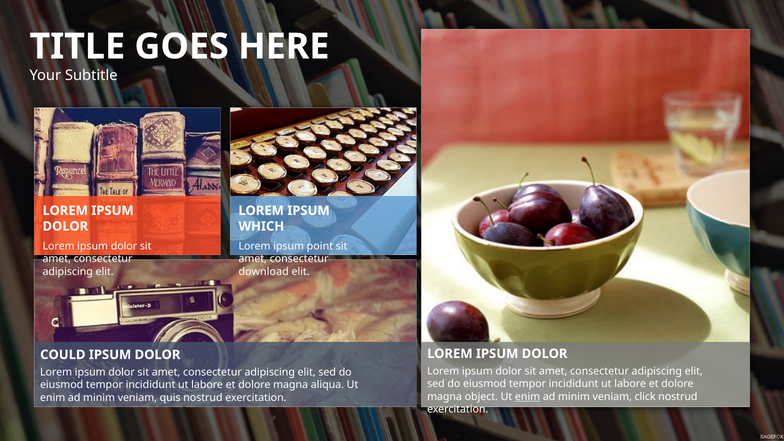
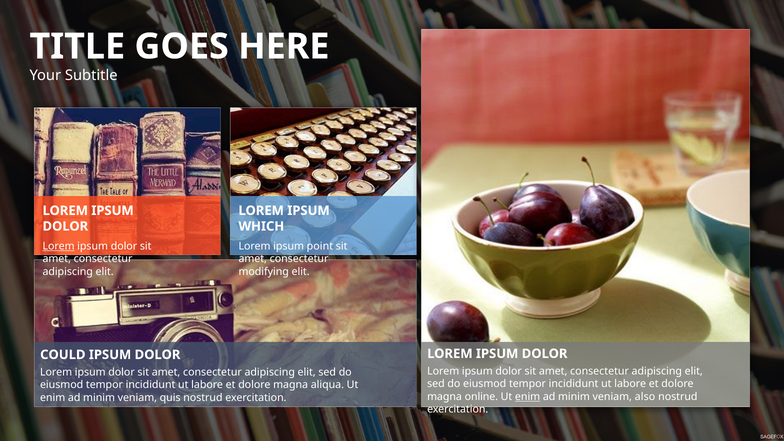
Lorem at (59, 246) underline: none -> present
download: download -> modifying
object: object -> online
click: click -> also
